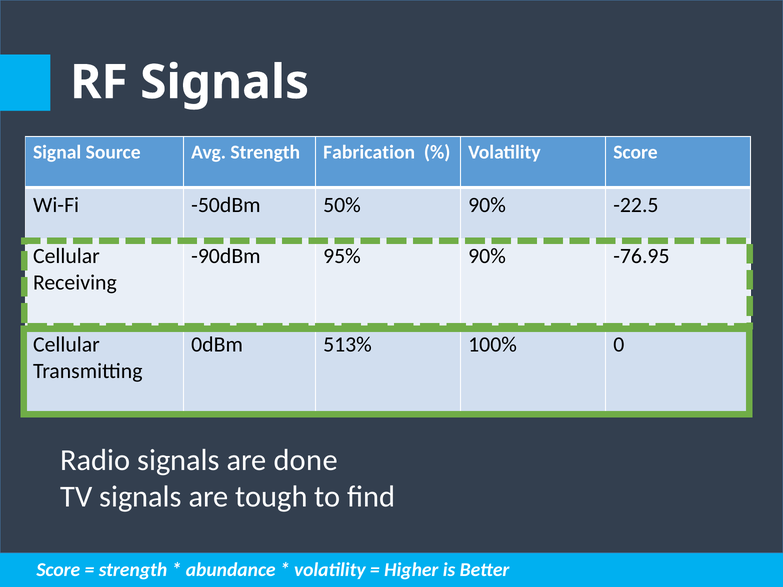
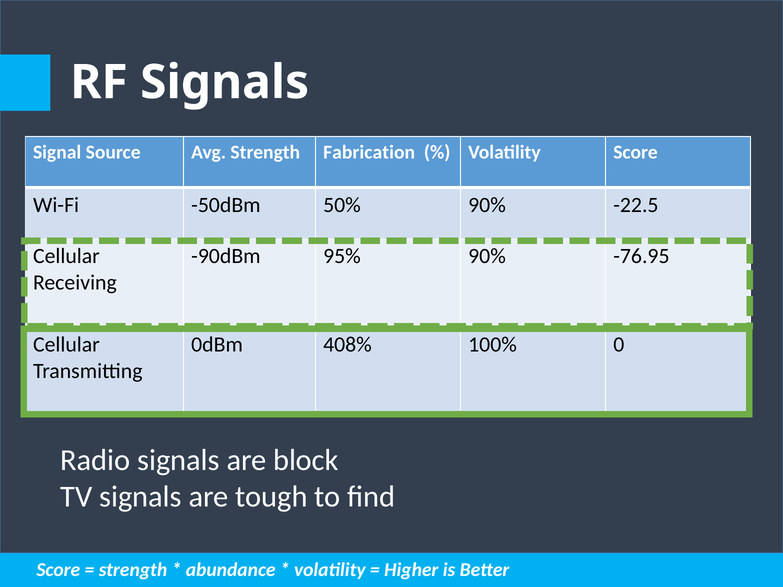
513%: 513% -> 408%
done: done -> block
